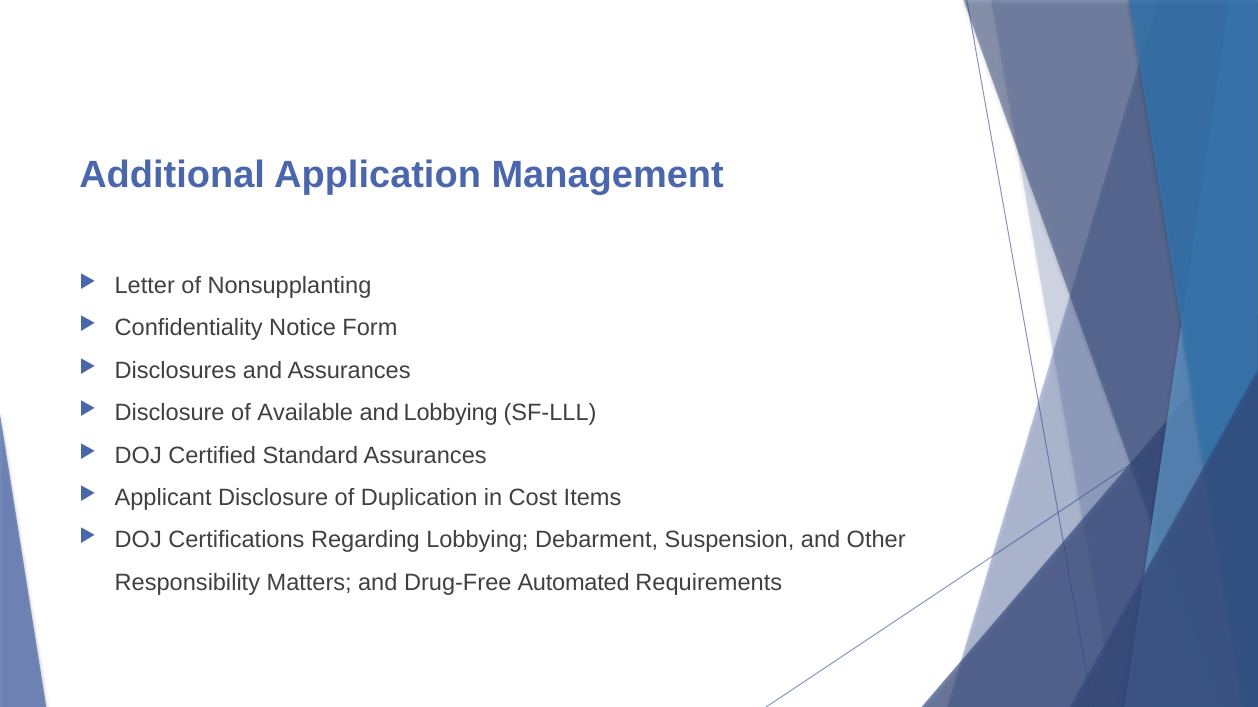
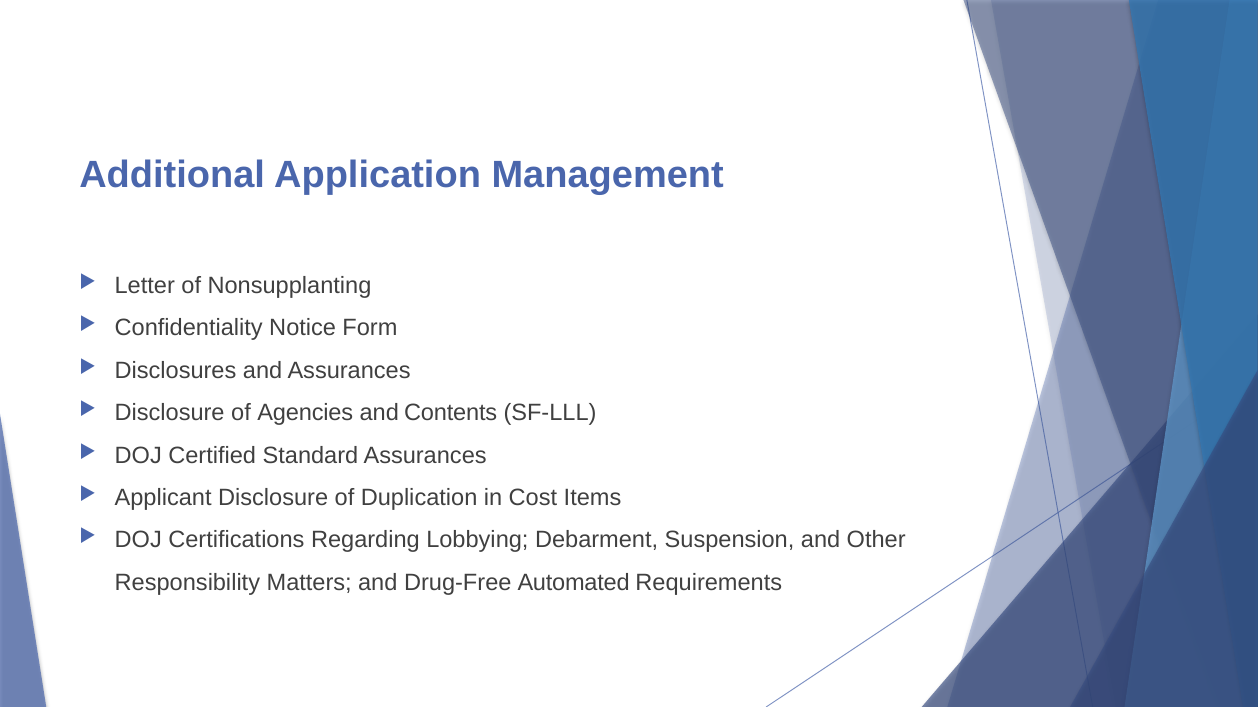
Available: Available -> Agencies
and Lobbying: Lobbying -> Contents
